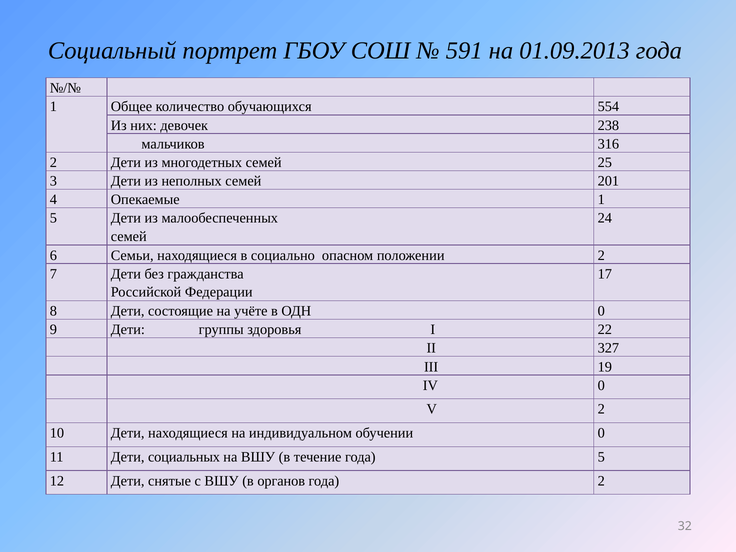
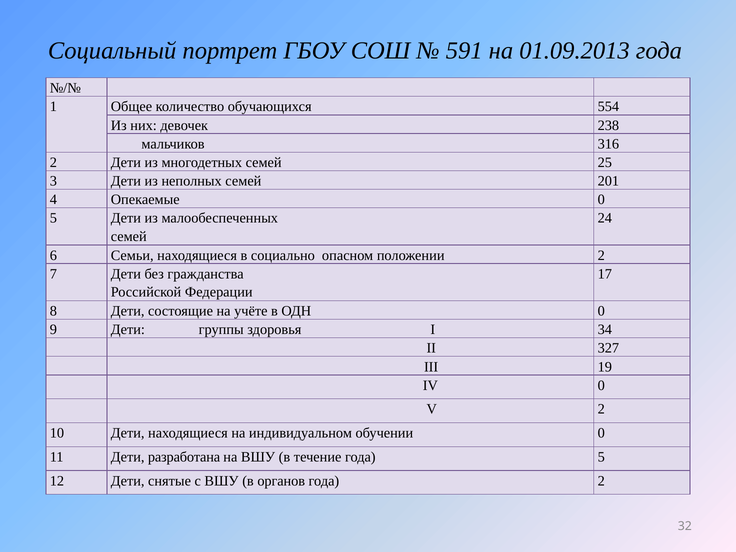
Опекаемые 1: 1 -> 0
22: 22 -> 34
социальных: социальных -> разработана
